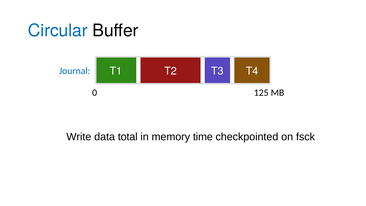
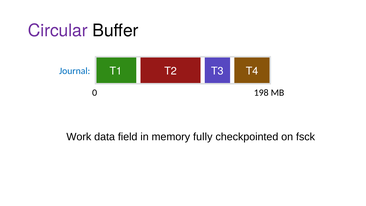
Circular colour: blue -> purple
125: 125 -> 198
Write: Write -> Work
total: total -> field
time: time -> fully
